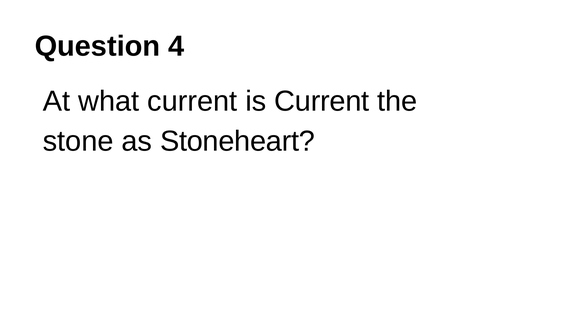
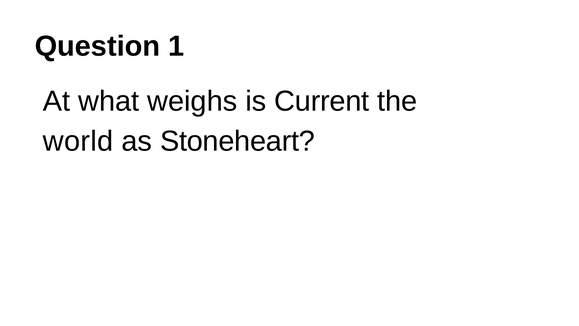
4: 4 -> 1
what current: current -> weighs
stone: stone -> world
